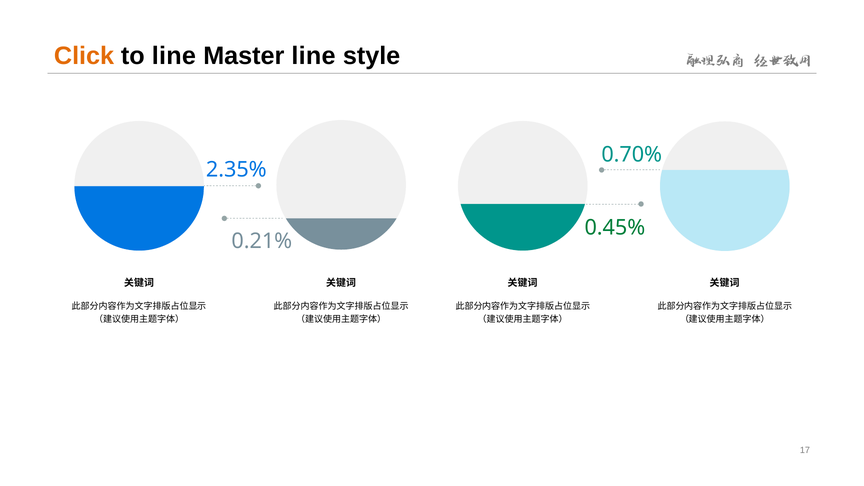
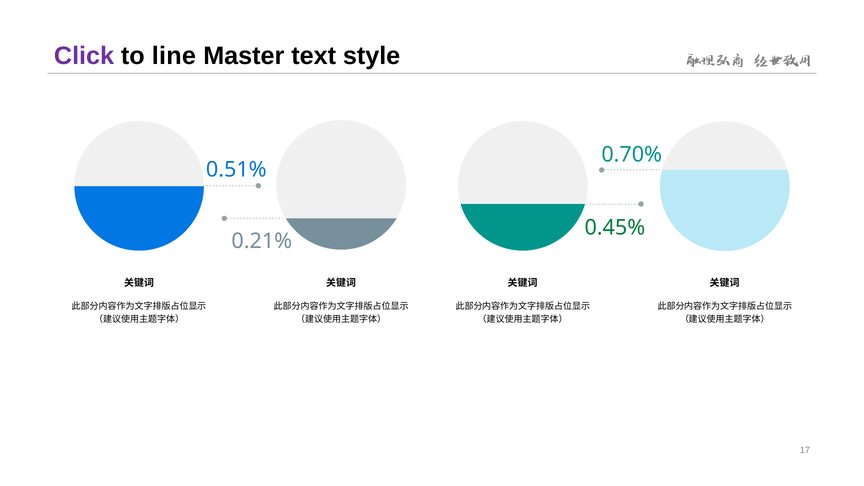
Click colour: orange -> purple
Master line: line -> text
2.35%: 2.35% -> 0.51%
